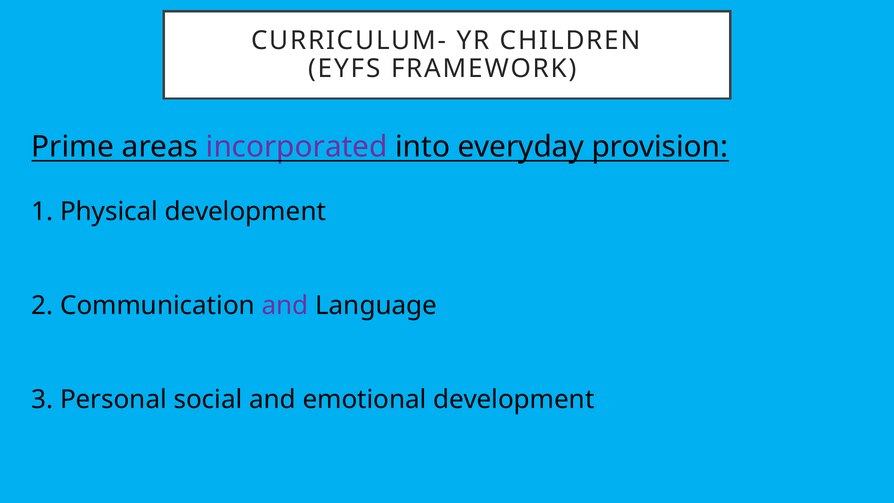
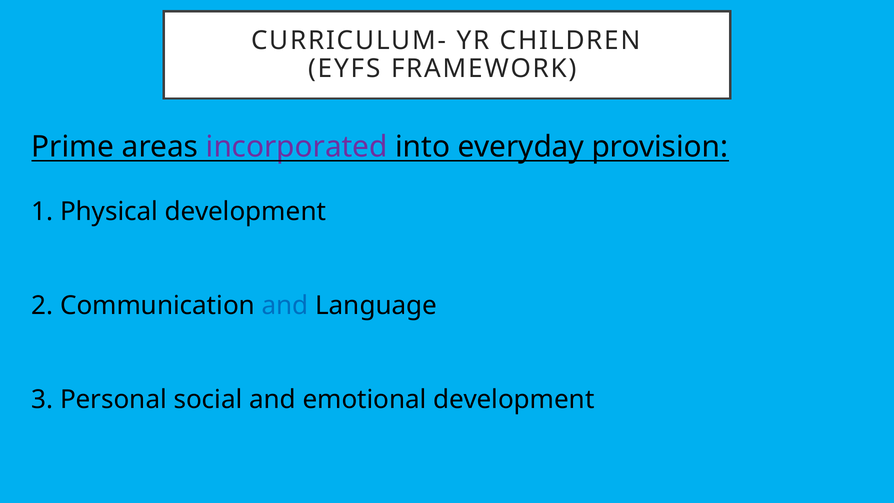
and at (285, 305) colour: purple -> blue
